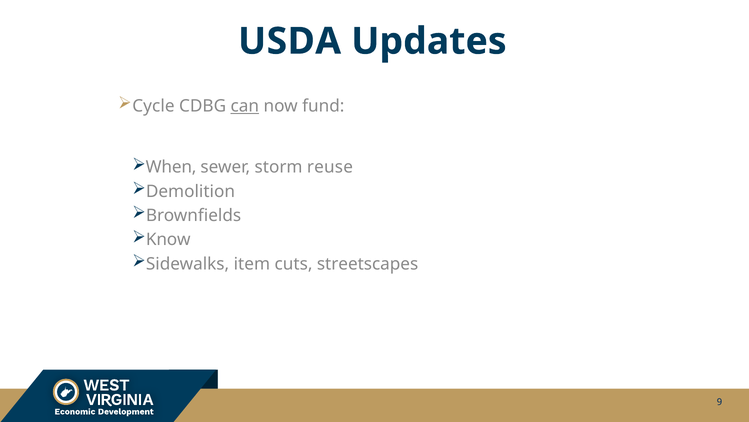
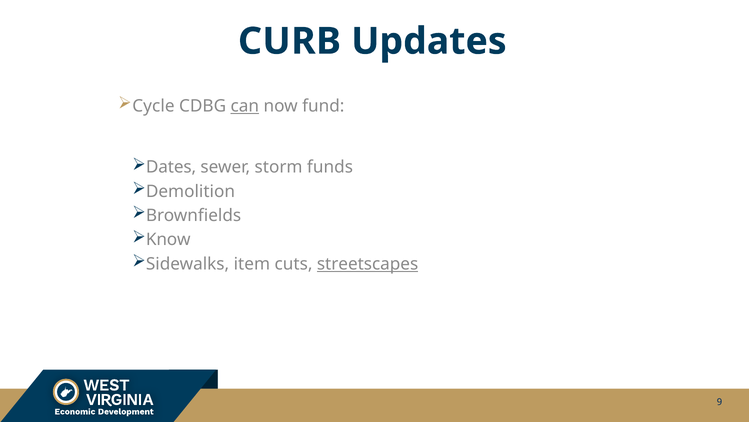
USDA: USDA -> CURB
When: When -> Dates
reuse: reuse -> funds
streetscapes underline: none -> present
